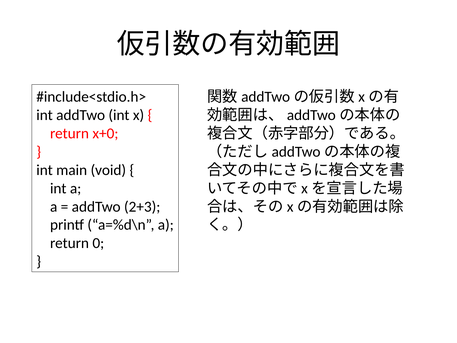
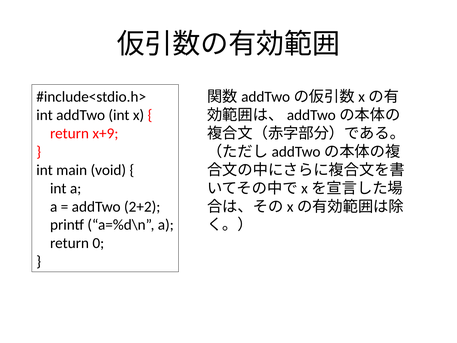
x+0: x+0 -> x+9
2+3: 2+3 -> 2+2
